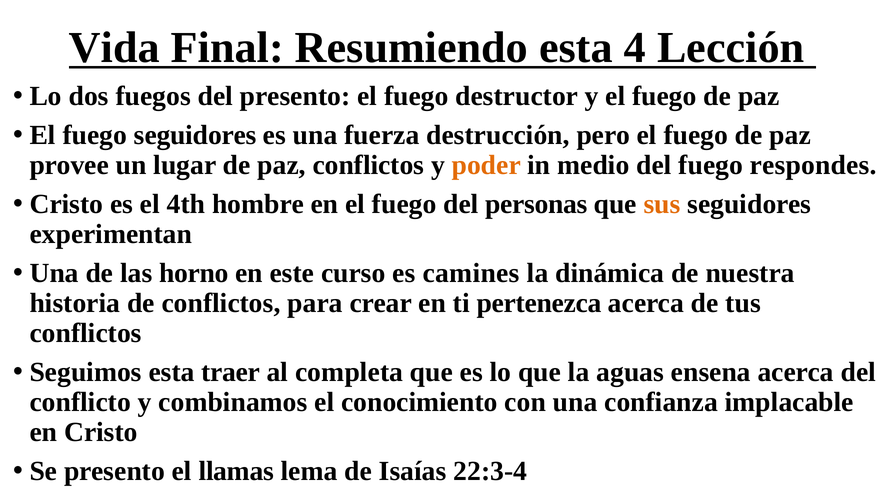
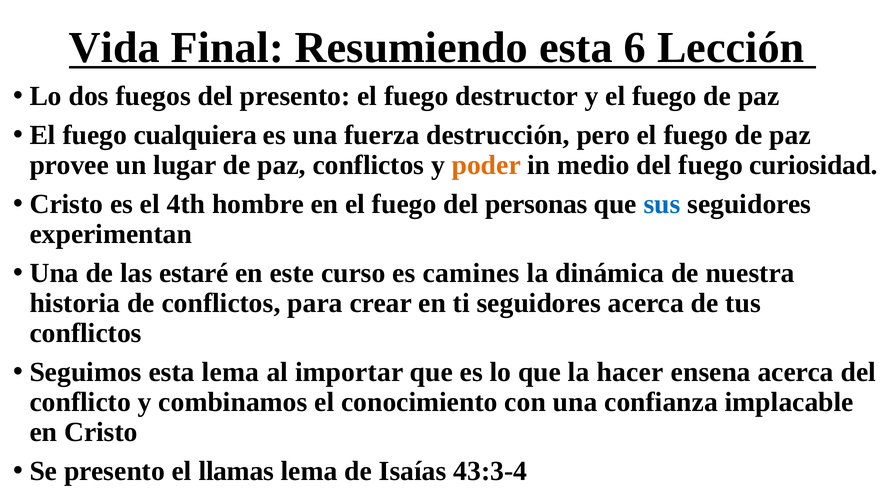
4: 4 -> 6
fuego seguidores: seguidores -> cualquiera
respondes: respondes -> curiosidad
sus colour: orange -> blue
horno: horno -> estaré
ti pertenezca: pertenezca -> seguidores
esta traer: traer -> lema
completa: completa -> importar
aguas: aguas -> hacer
22:3-4: 22:3-4 -> 43:3-4
